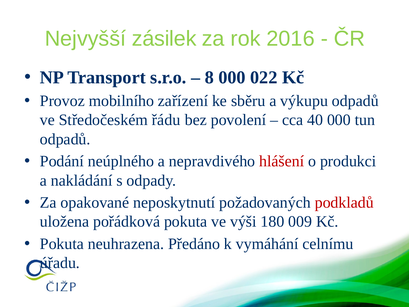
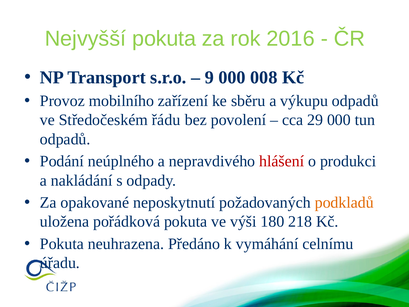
Nejvyšší zásilek: zásilek -> pokuta
8: 8 -> 9
022: 022 -> 008
40: 40 -> 29
podkladů colour: red -> orange
009: 009 -> 218
